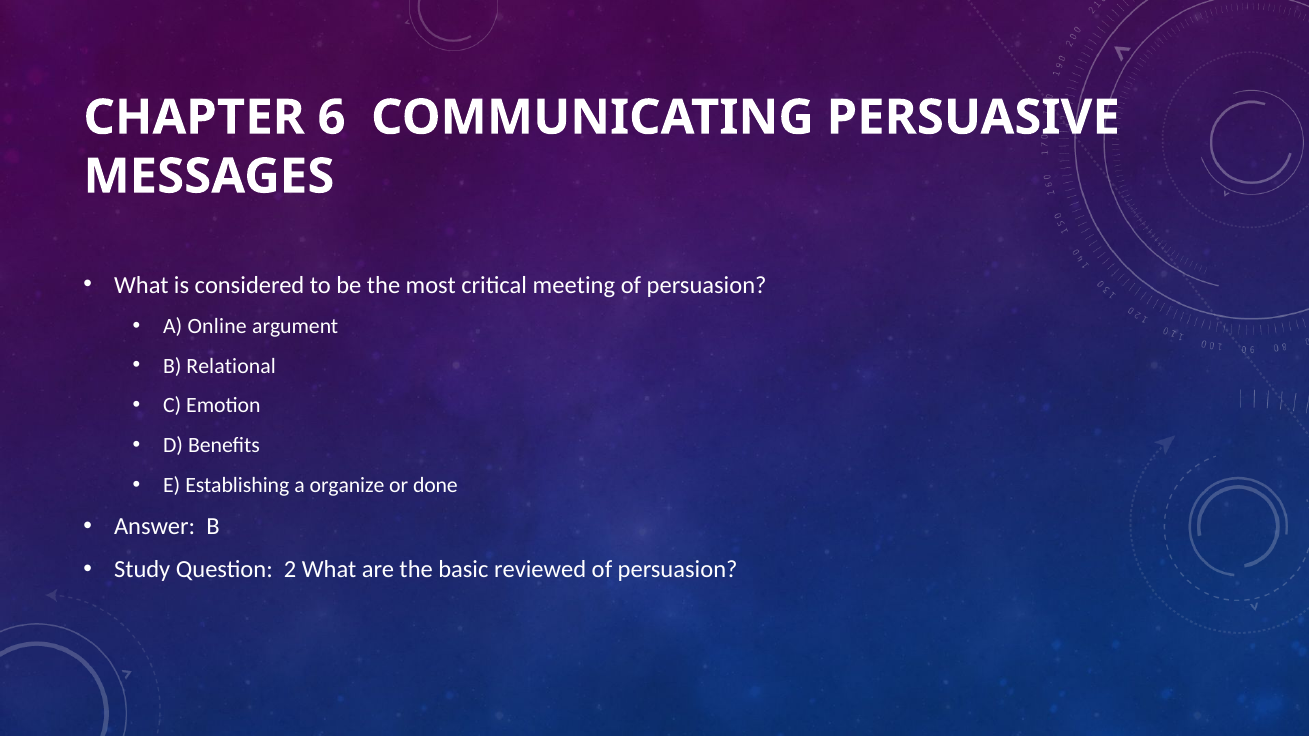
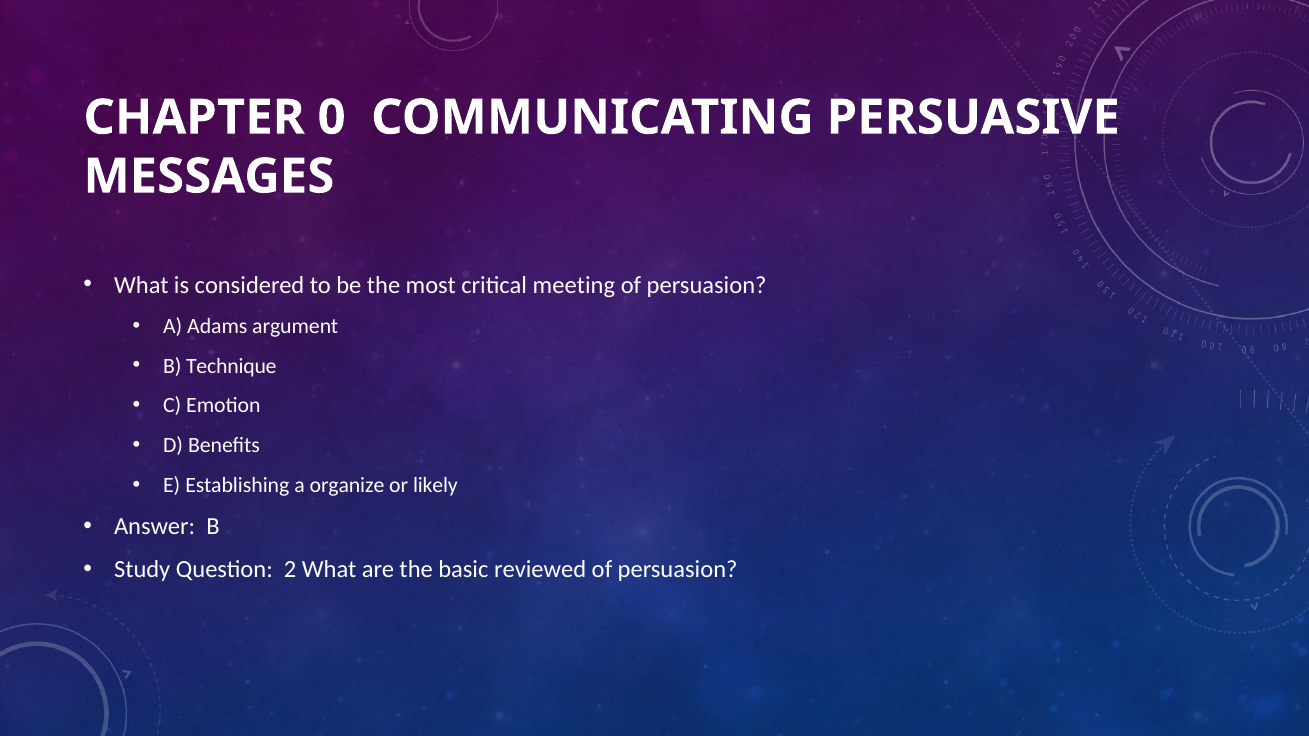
6: 6 -> 0
Online: Online -> Adams
Relational: Relational -> Technique
done: done -> likely
